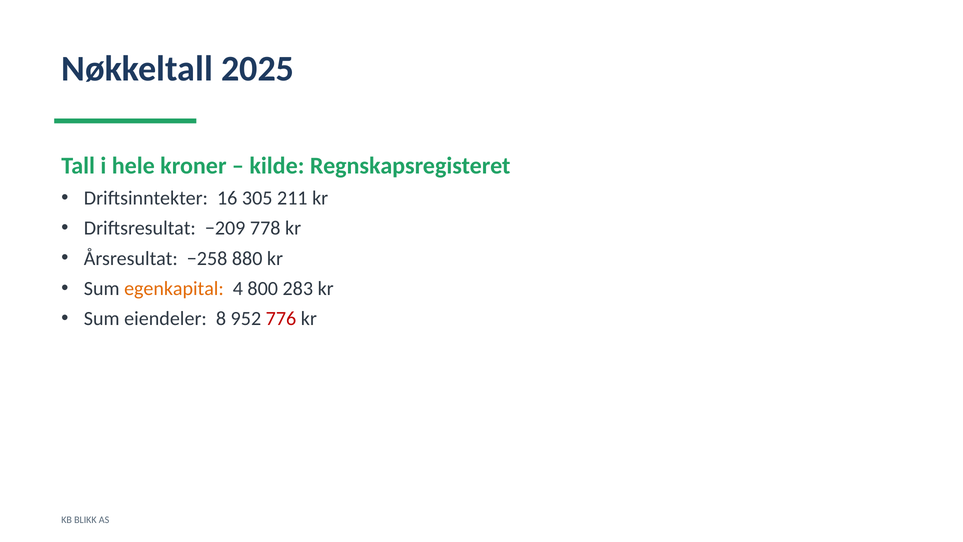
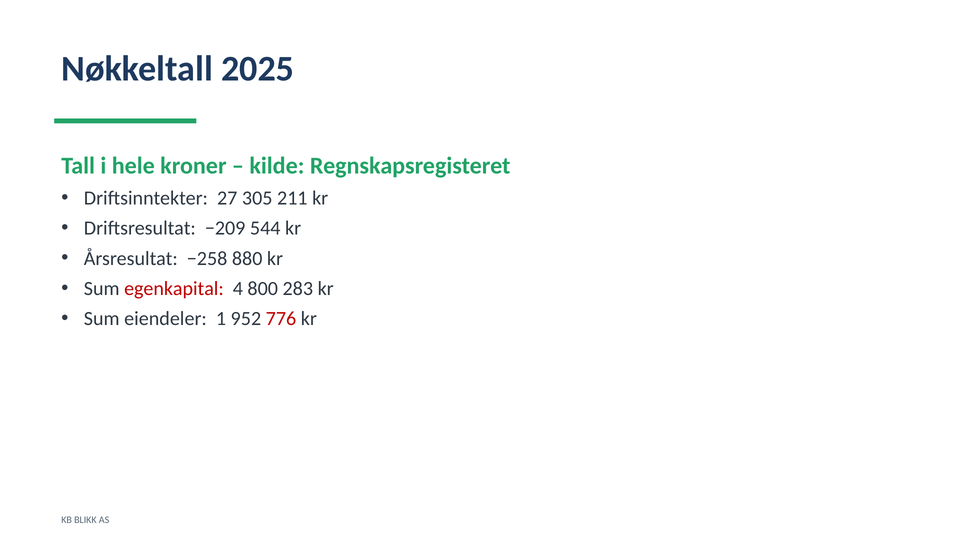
16: 16 -> 27
778: 778 -> 544
egenkapital colour: orange -> red
8: 8 -> 1
